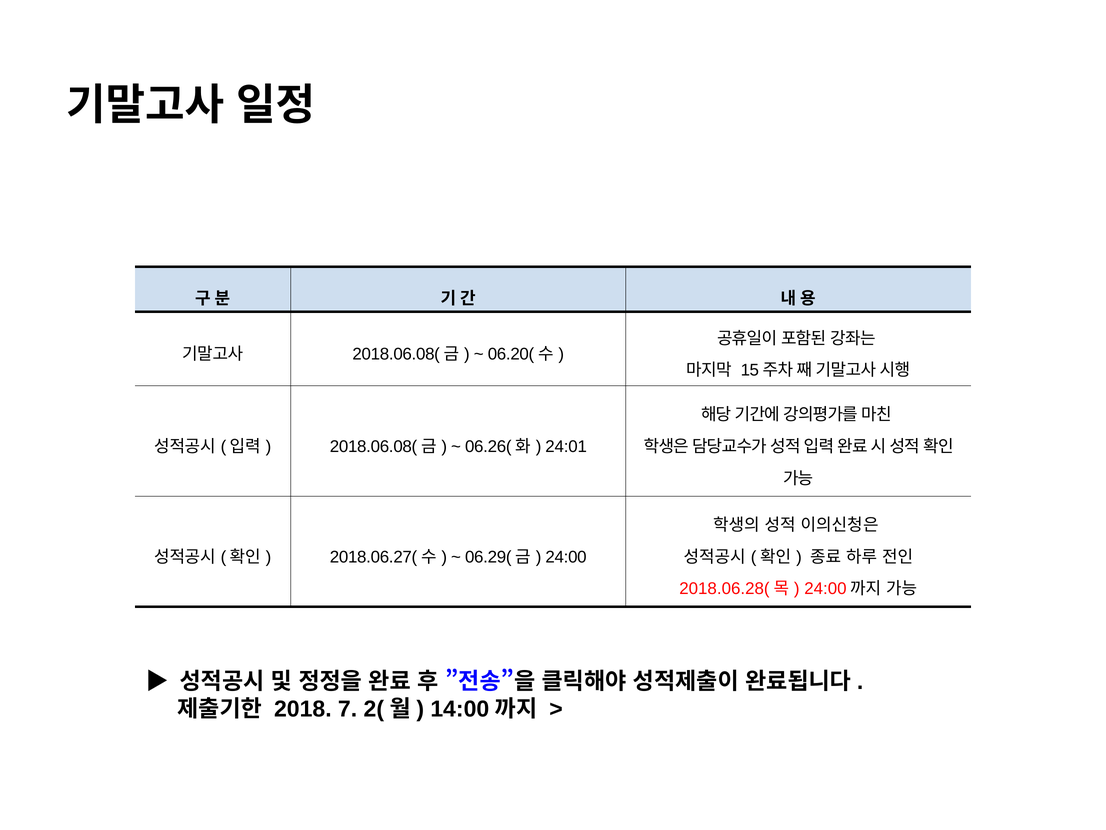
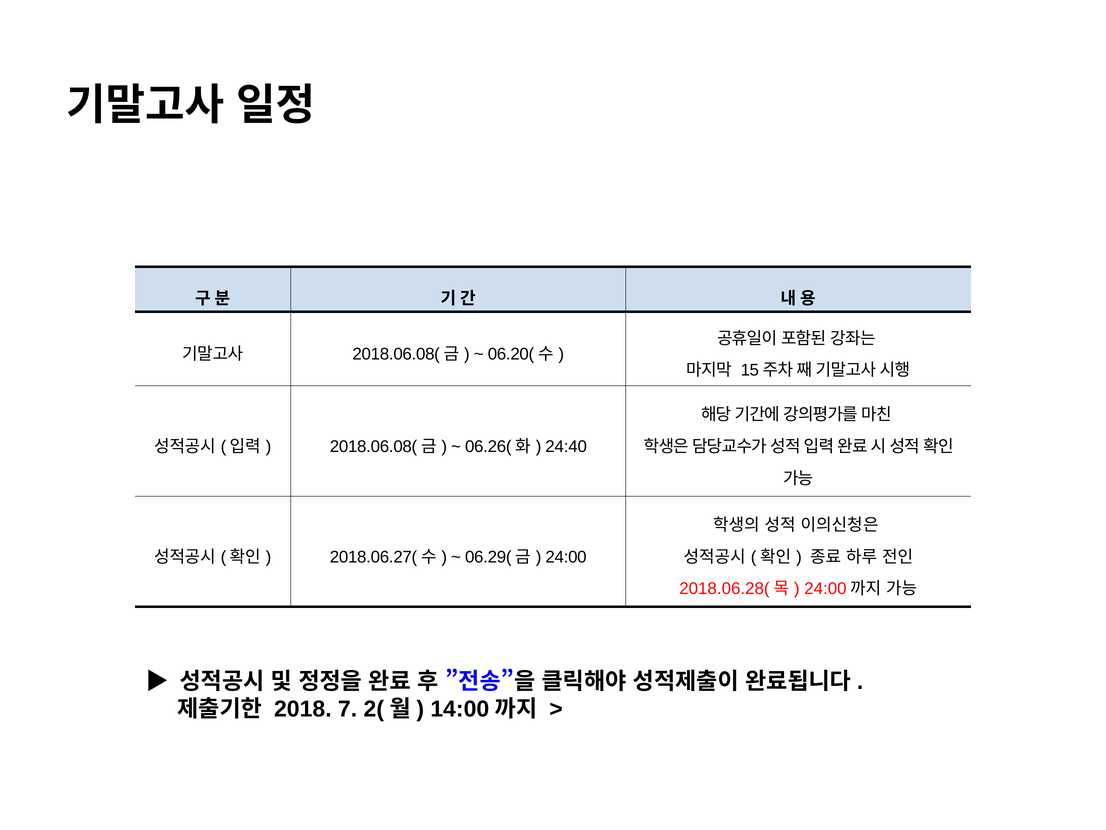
24:01: 24:01 -> 24:40
